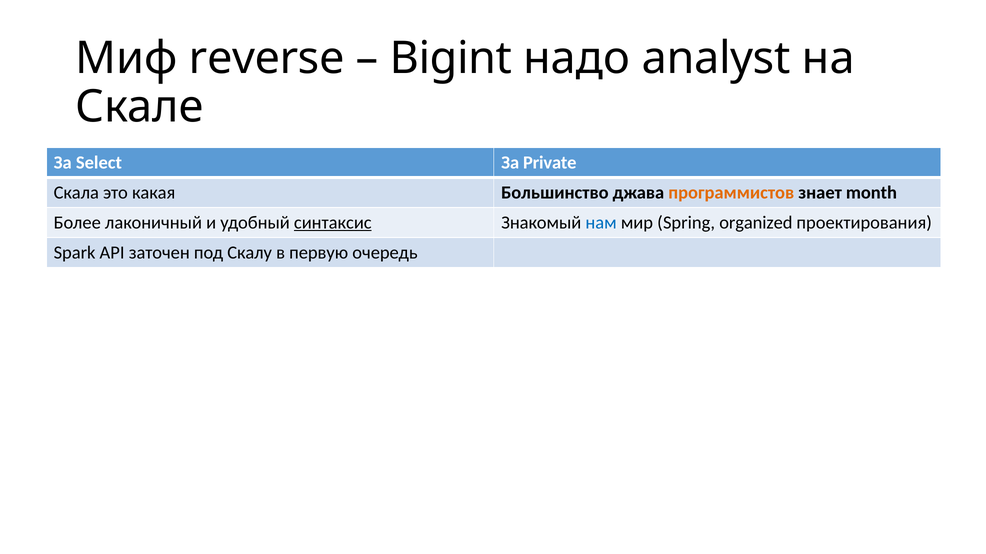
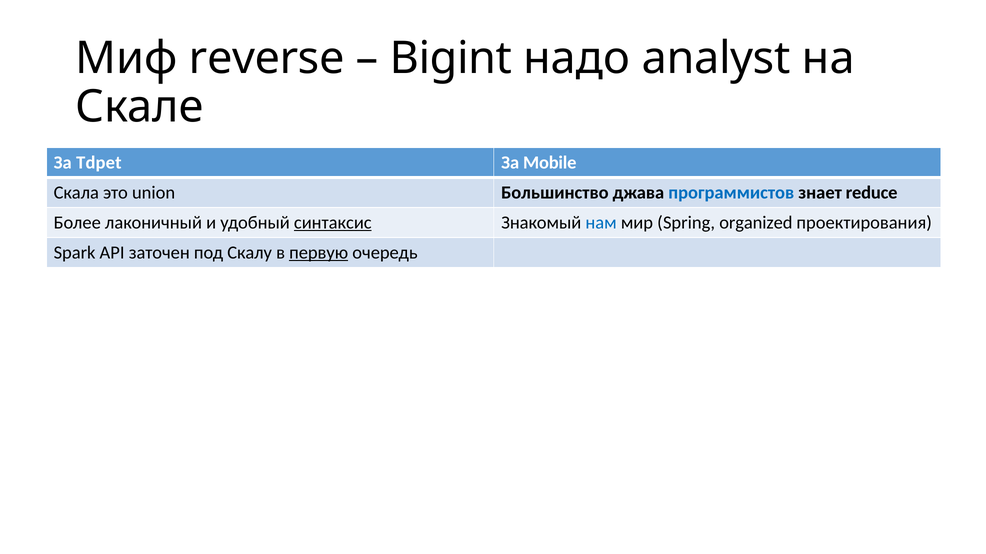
Select: Select -> Tdpet
Private: Private -> Mobile
какая: какая -> union
программистов colour: orange -> blue
month: month -> reduce
первую underline: none -> present
